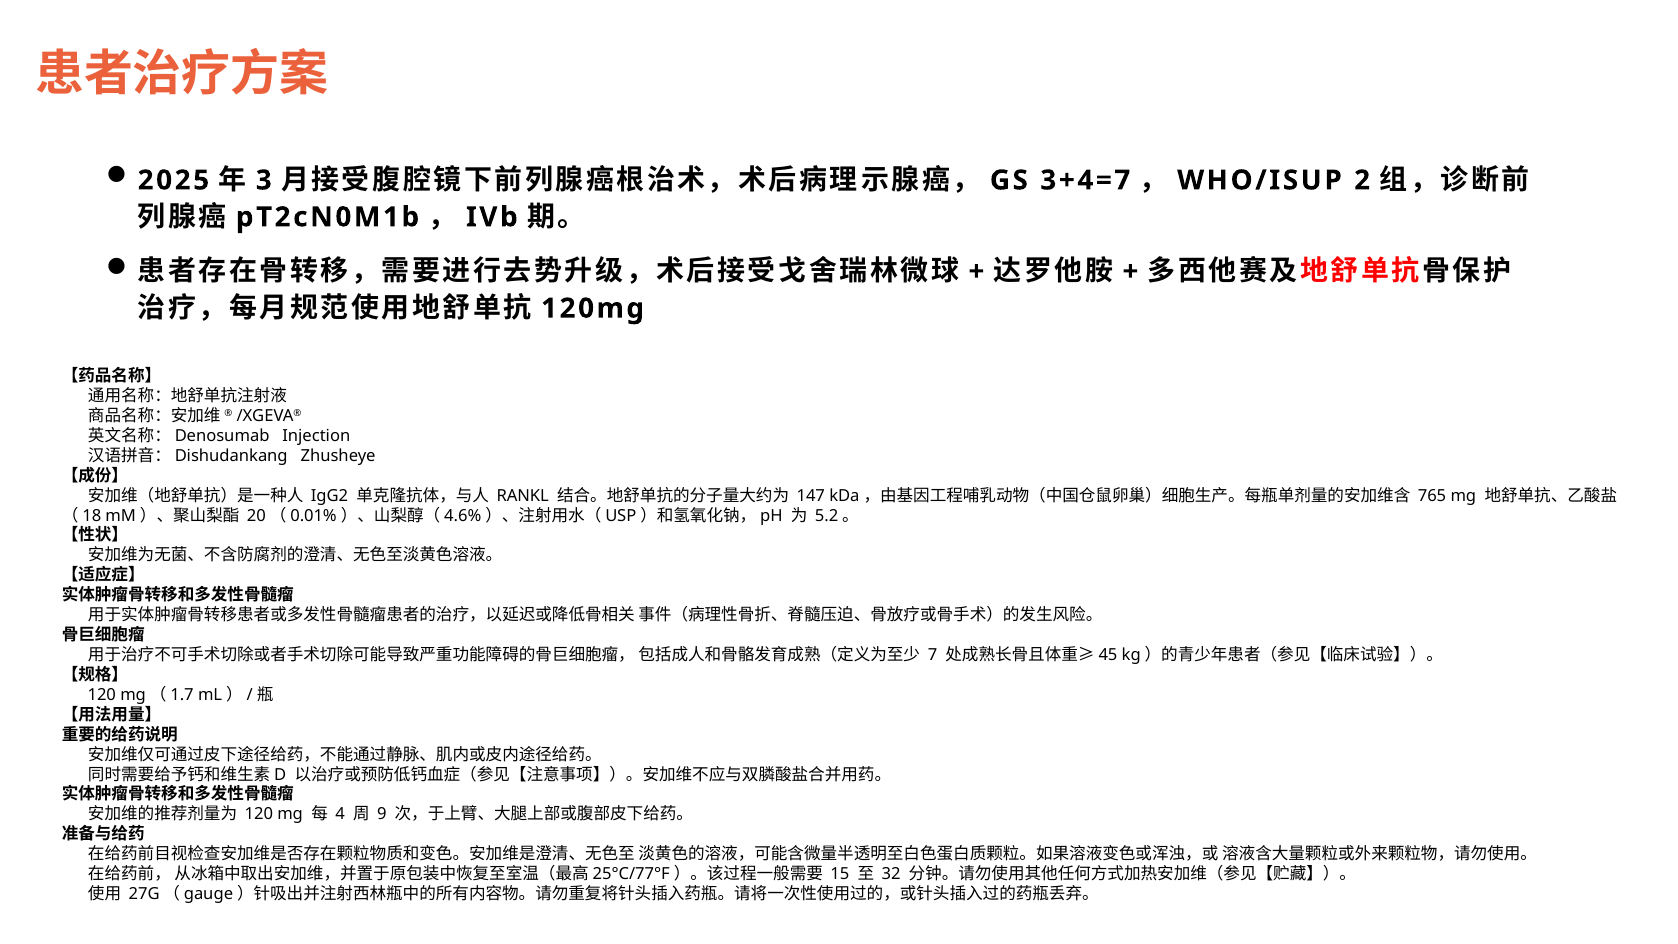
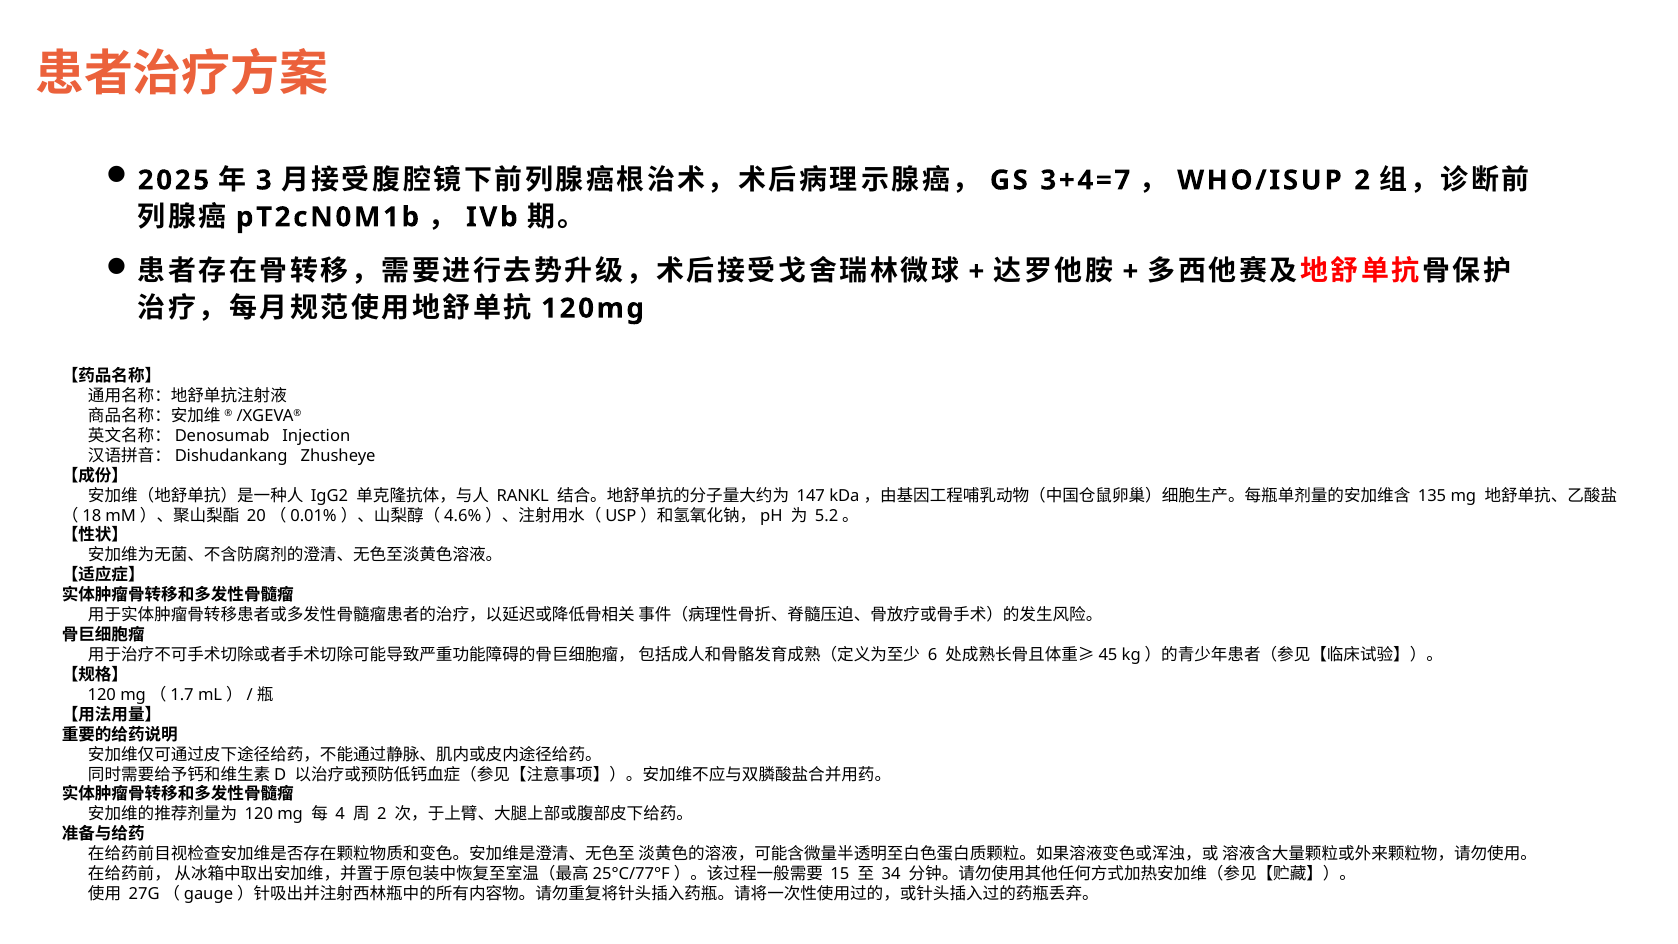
765: 765 -> 135
7: 7 -> 6
9 at (382, 814): 9 -> 2
32: 32 -> 34
